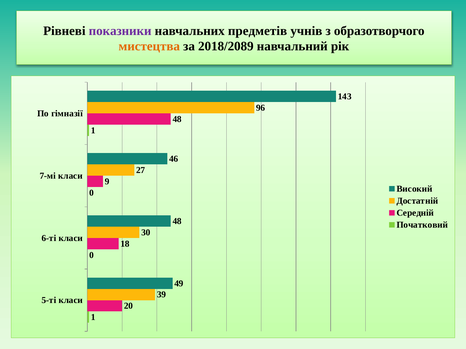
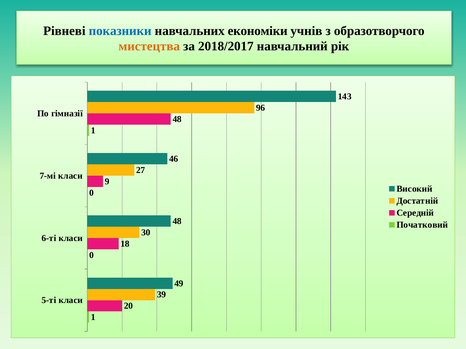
показники colour: purple -> blue
предметів: предметів -> економіки
2018/2089: 2018/2089 -> 2018/2017
